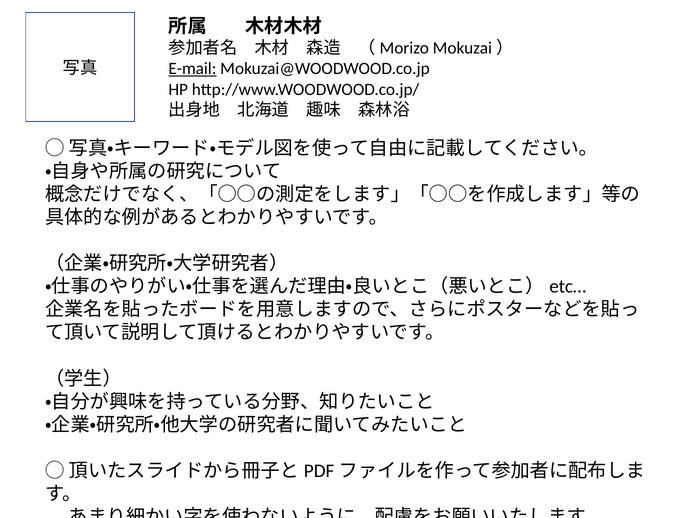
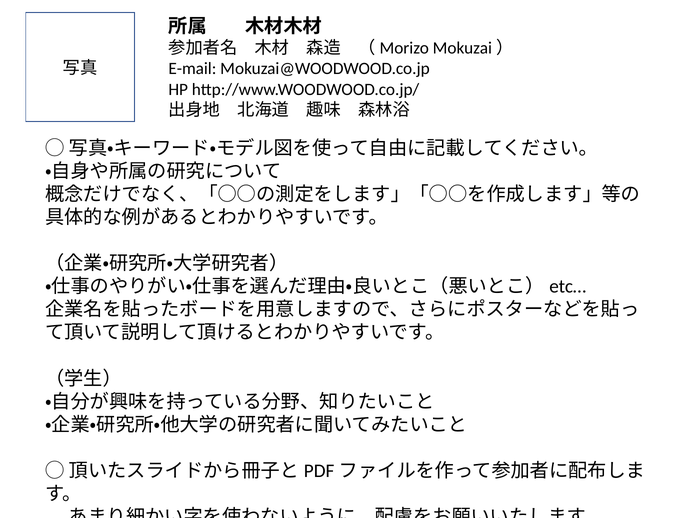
E-mail underline: present -> none
